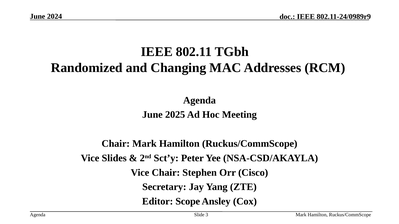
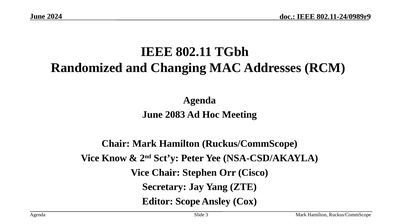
2025: 2025 -> 2083
Slides: Slides -> Know
